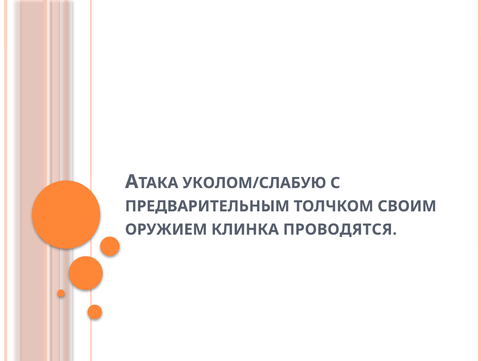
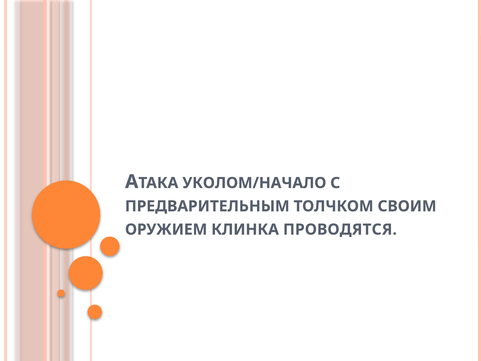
УКОЛОМ/СЛАБУЮ: УКОЛОМ/СЛАБУЮ -> УКОЛОМ/НАЧАЛО
